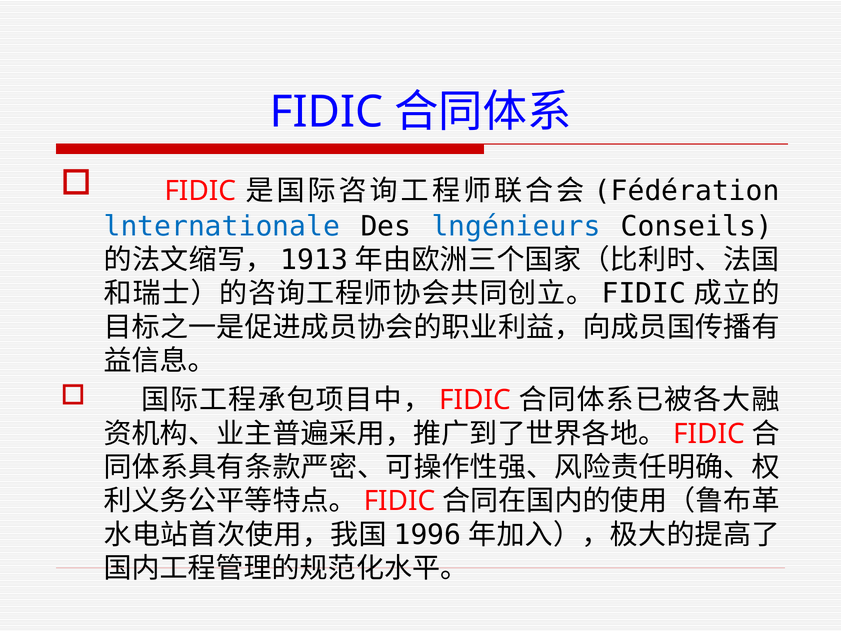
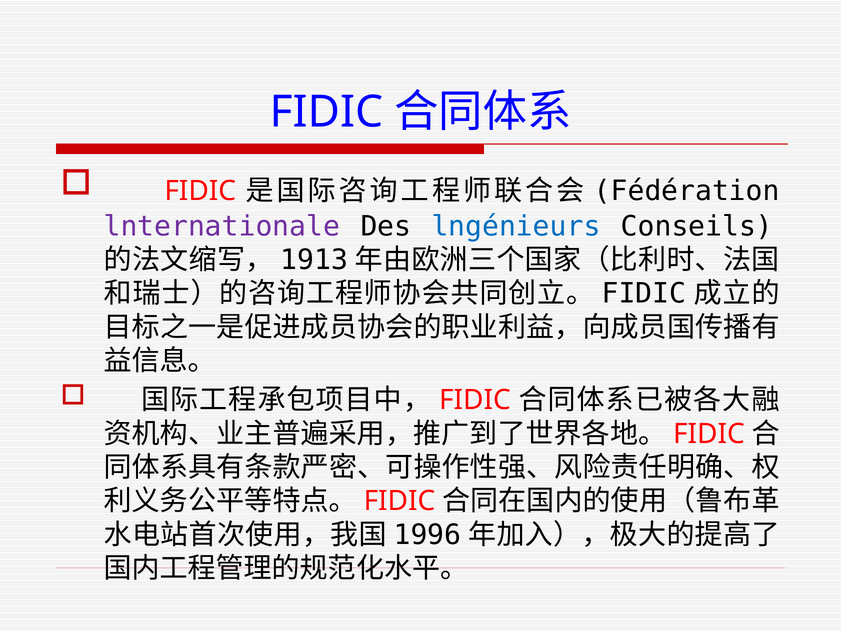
lnternationale colour: blue -> purple
